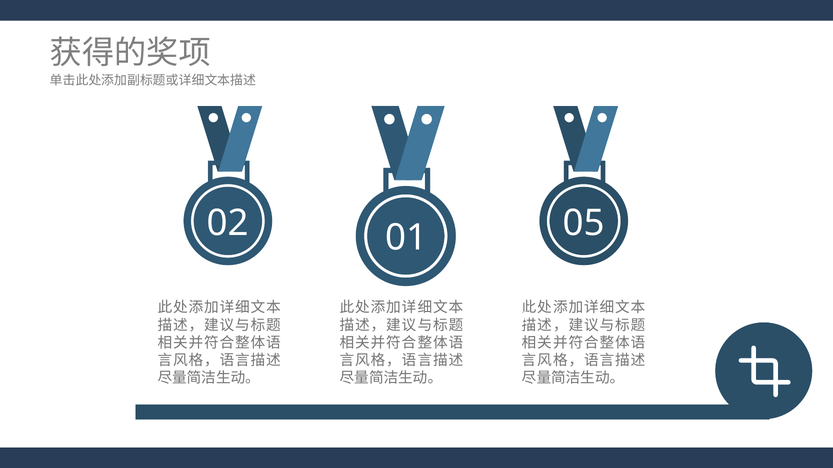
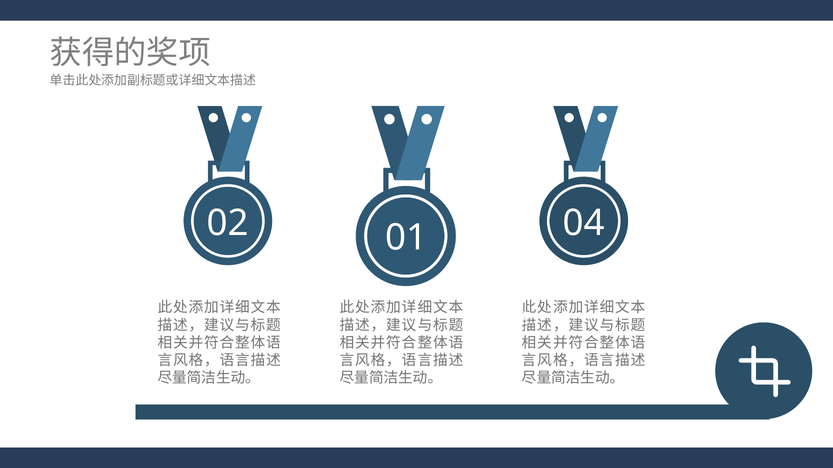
05: 05 -> 04
